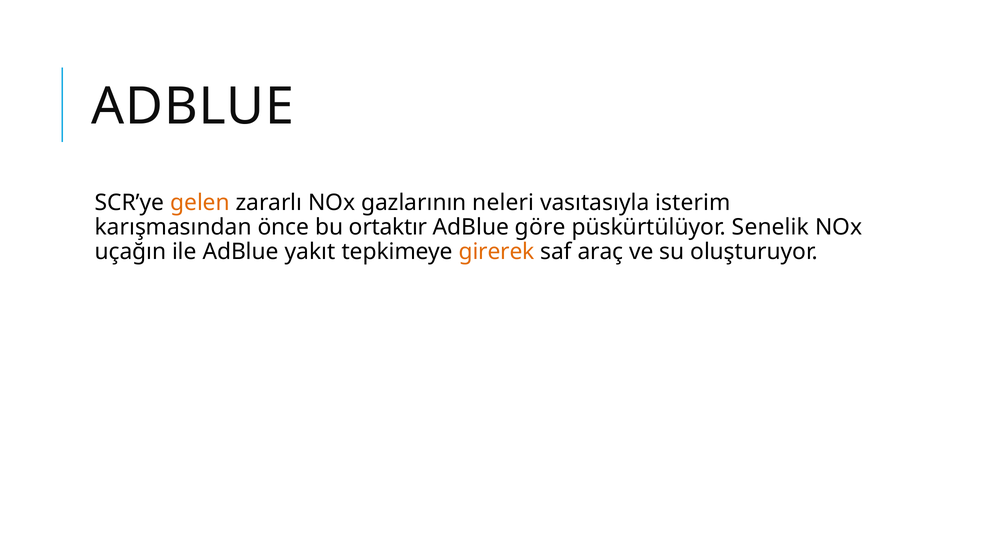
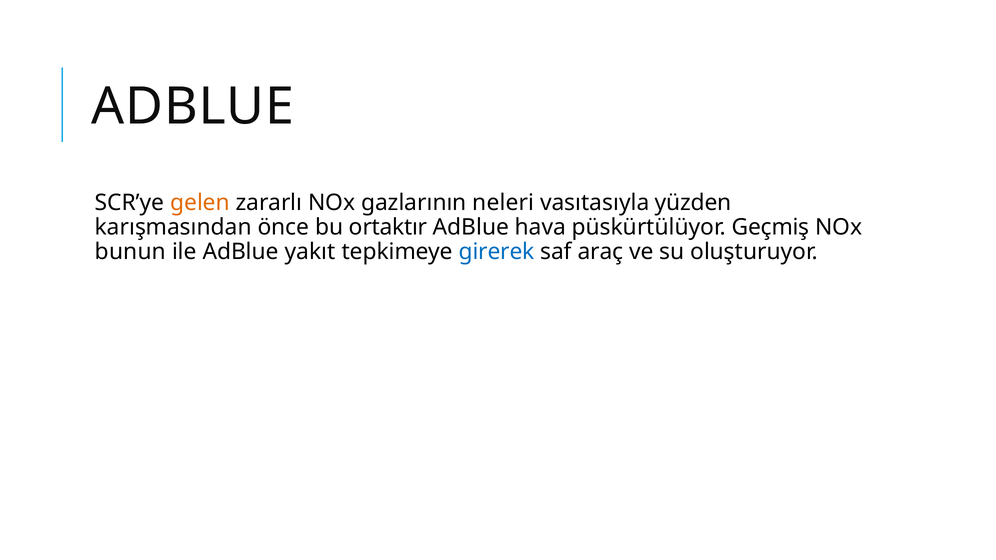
isterim: isterim -> yüzden
göre: göre -> hava
Senelik: Senelik -> Geçmiş
uçağın: uçağın -> bunun
girerek colour: orange -> blue
